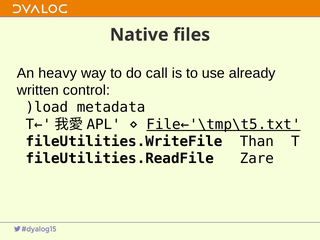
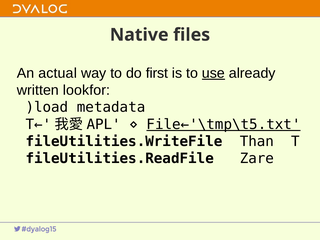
heavy: heavy -> actual
call: call -> first
use underline: none -> present
control: control -> lookfor
